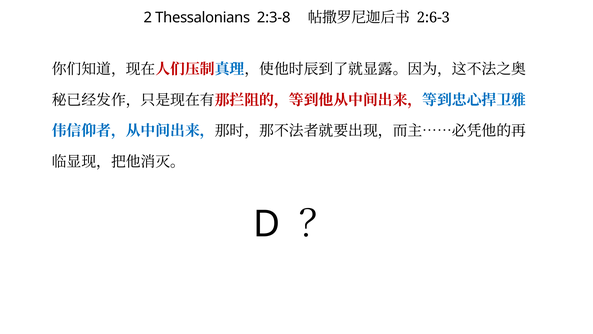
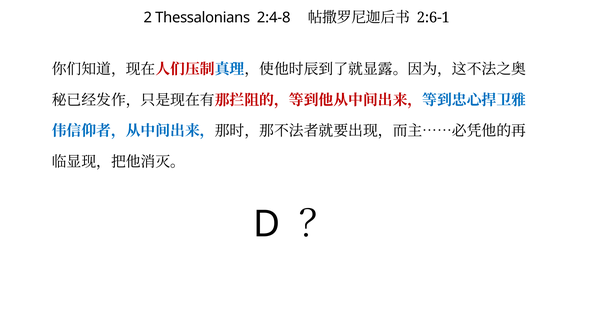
2:3-8: 2:3-8 -> 2:4-8
2:6-3: 2:6-3 -> 2:6-1
